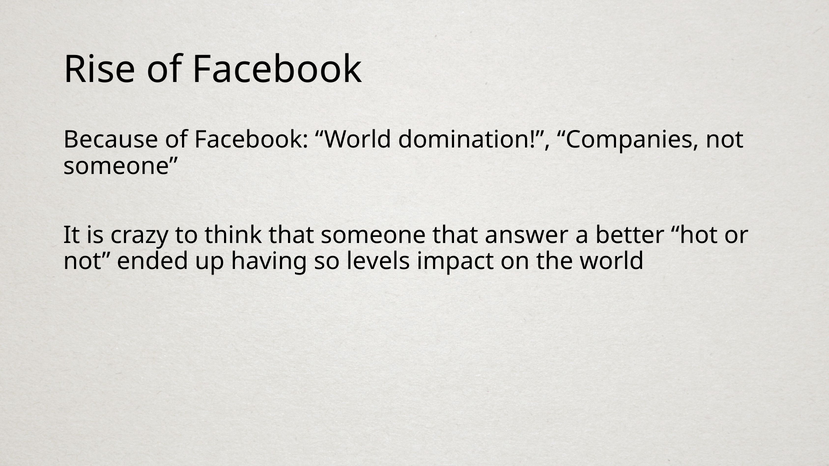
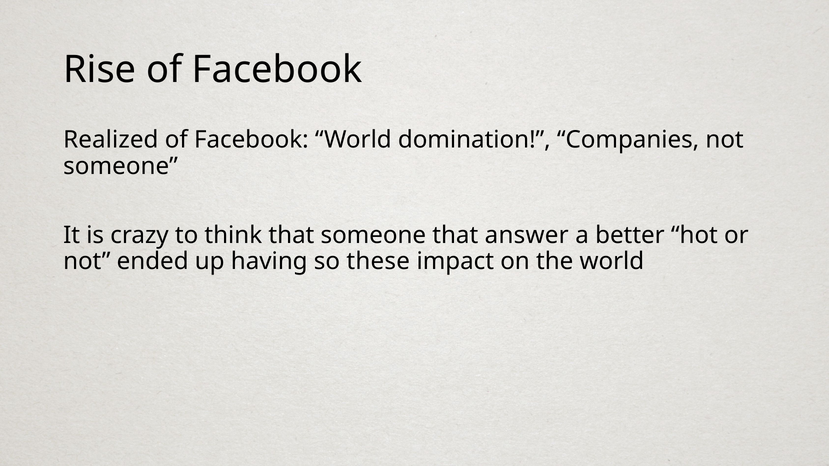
Because: Because -> Realized
levels: levels -> these
